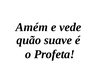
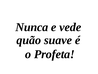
Amém: Amém -> Nunca
